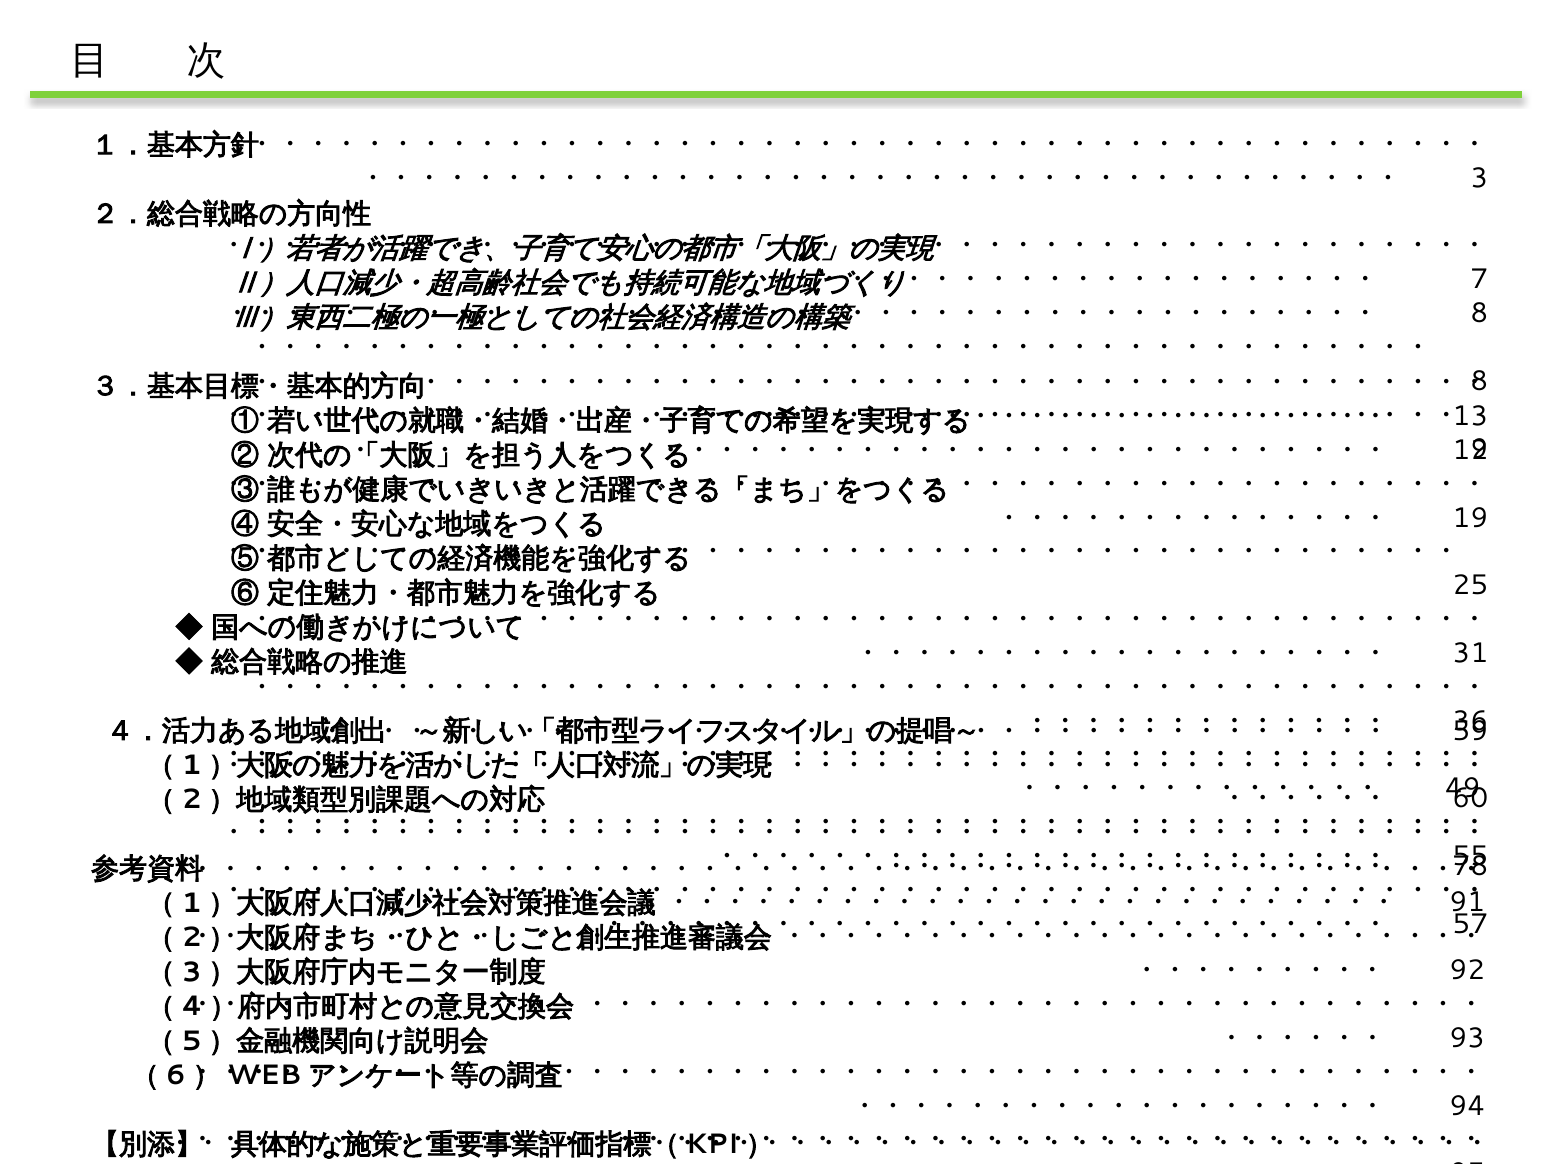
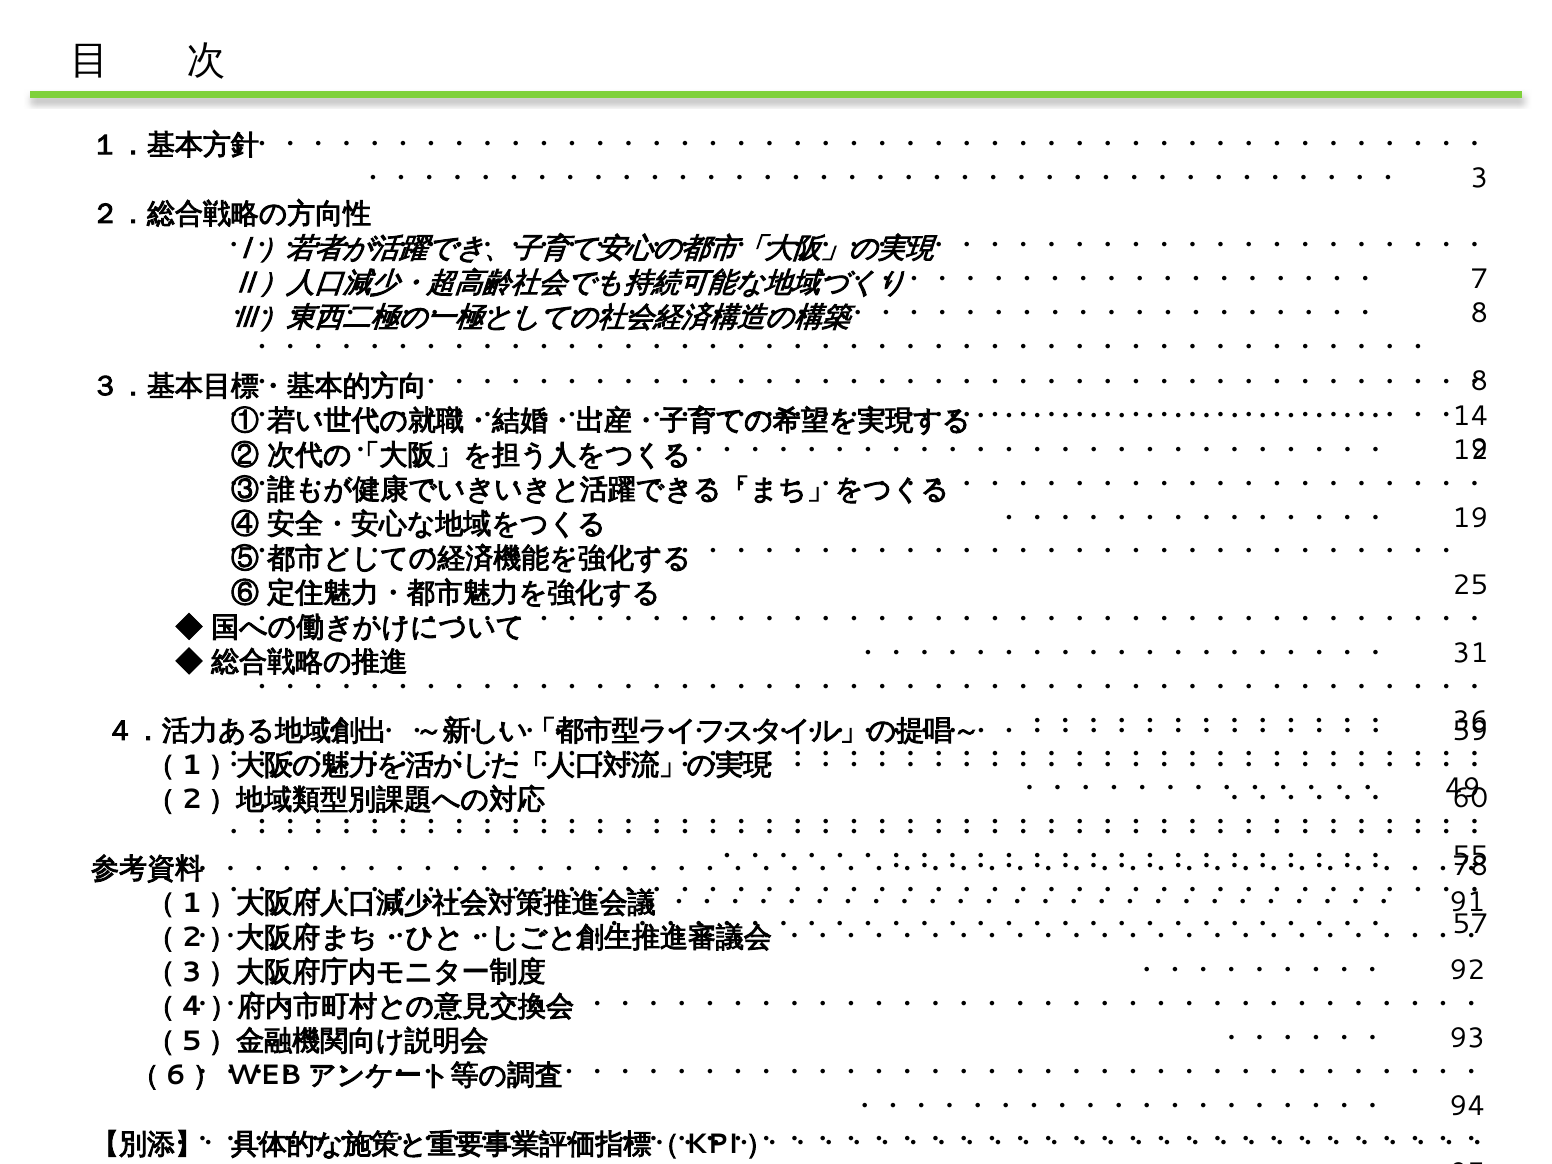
13: 13 -> 14
